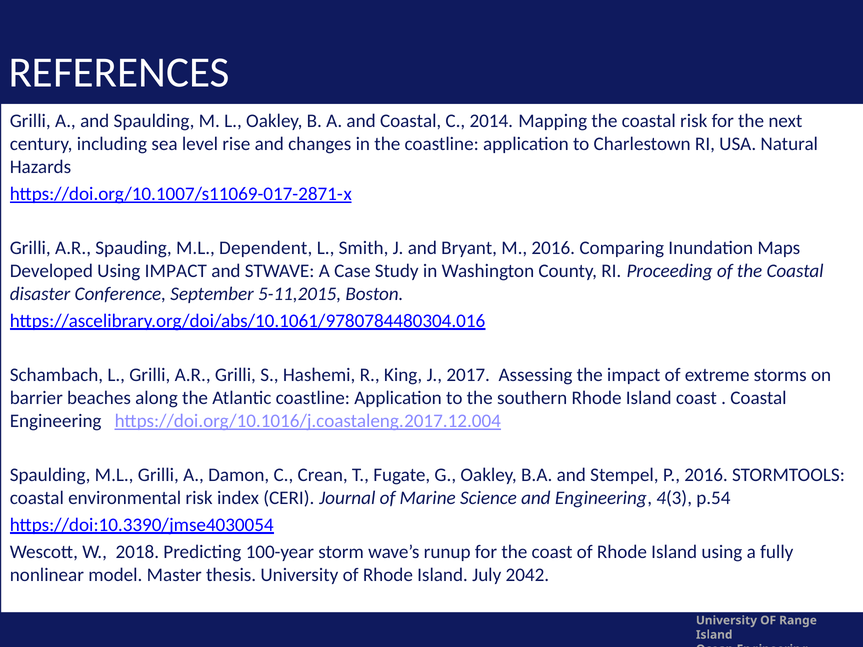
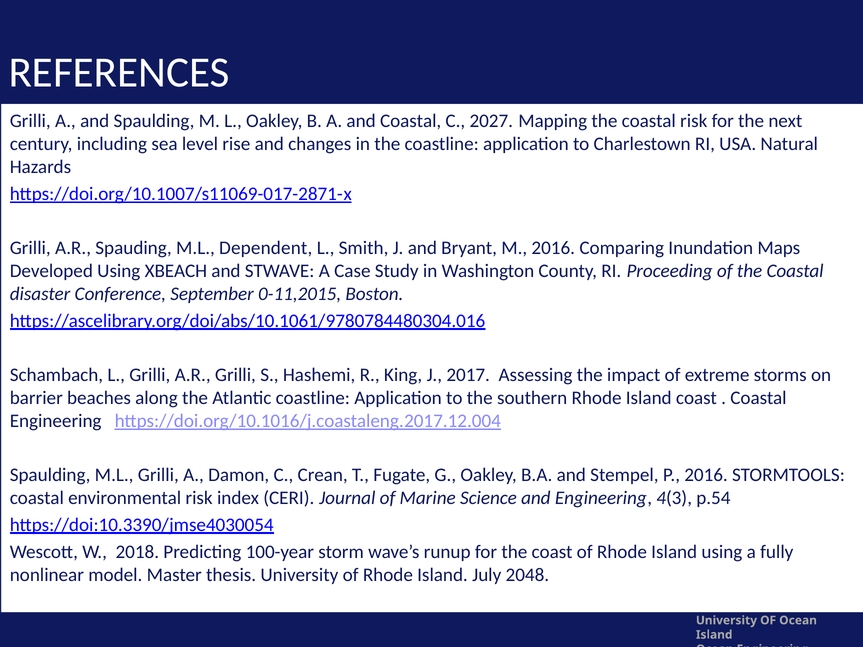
2014: 2014 -> 2027
Using IMPACT: IMPACT -> XBEACH
5-11,2015: 5-11,2015 -> 0-11,2015
2042: 2042 -> 2048
OF Range: Range -> Ocean
